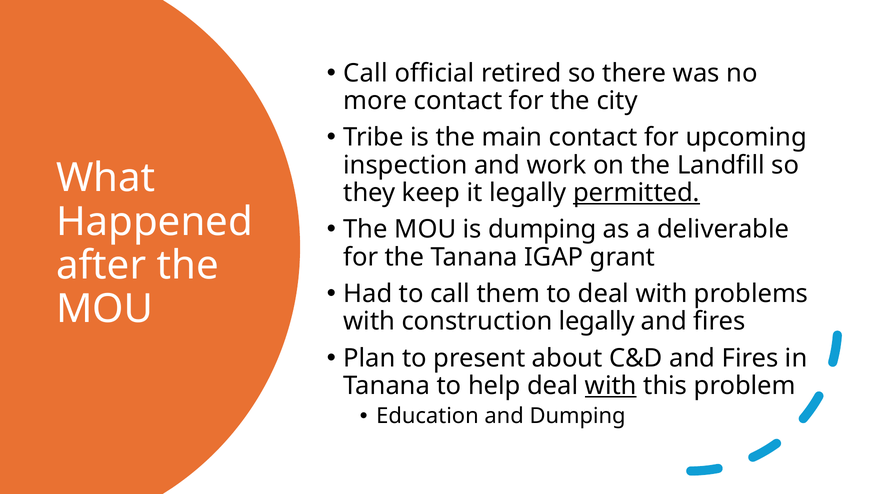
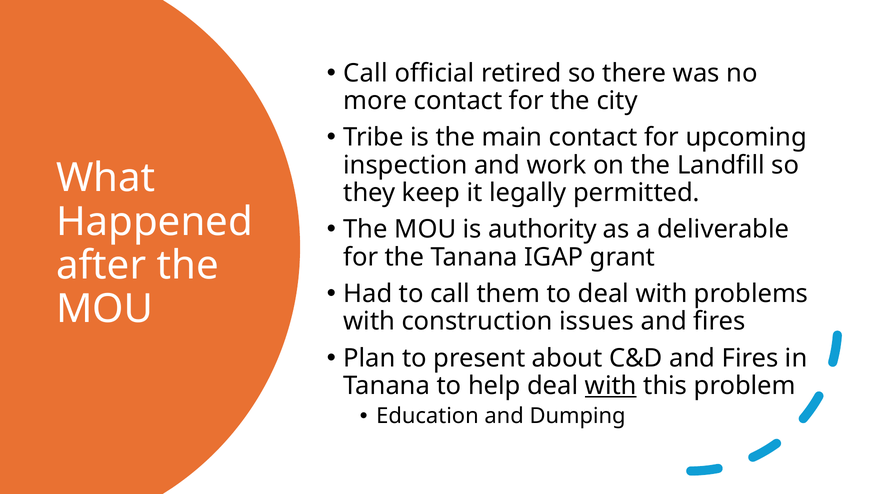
permitted underline: present -> none
is dumping: dumping -> authority
construction legally: legally -> issues
